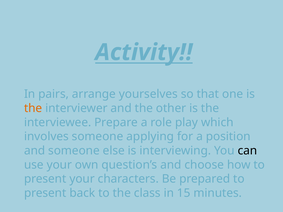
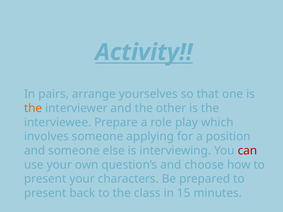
can colour: black -> red
